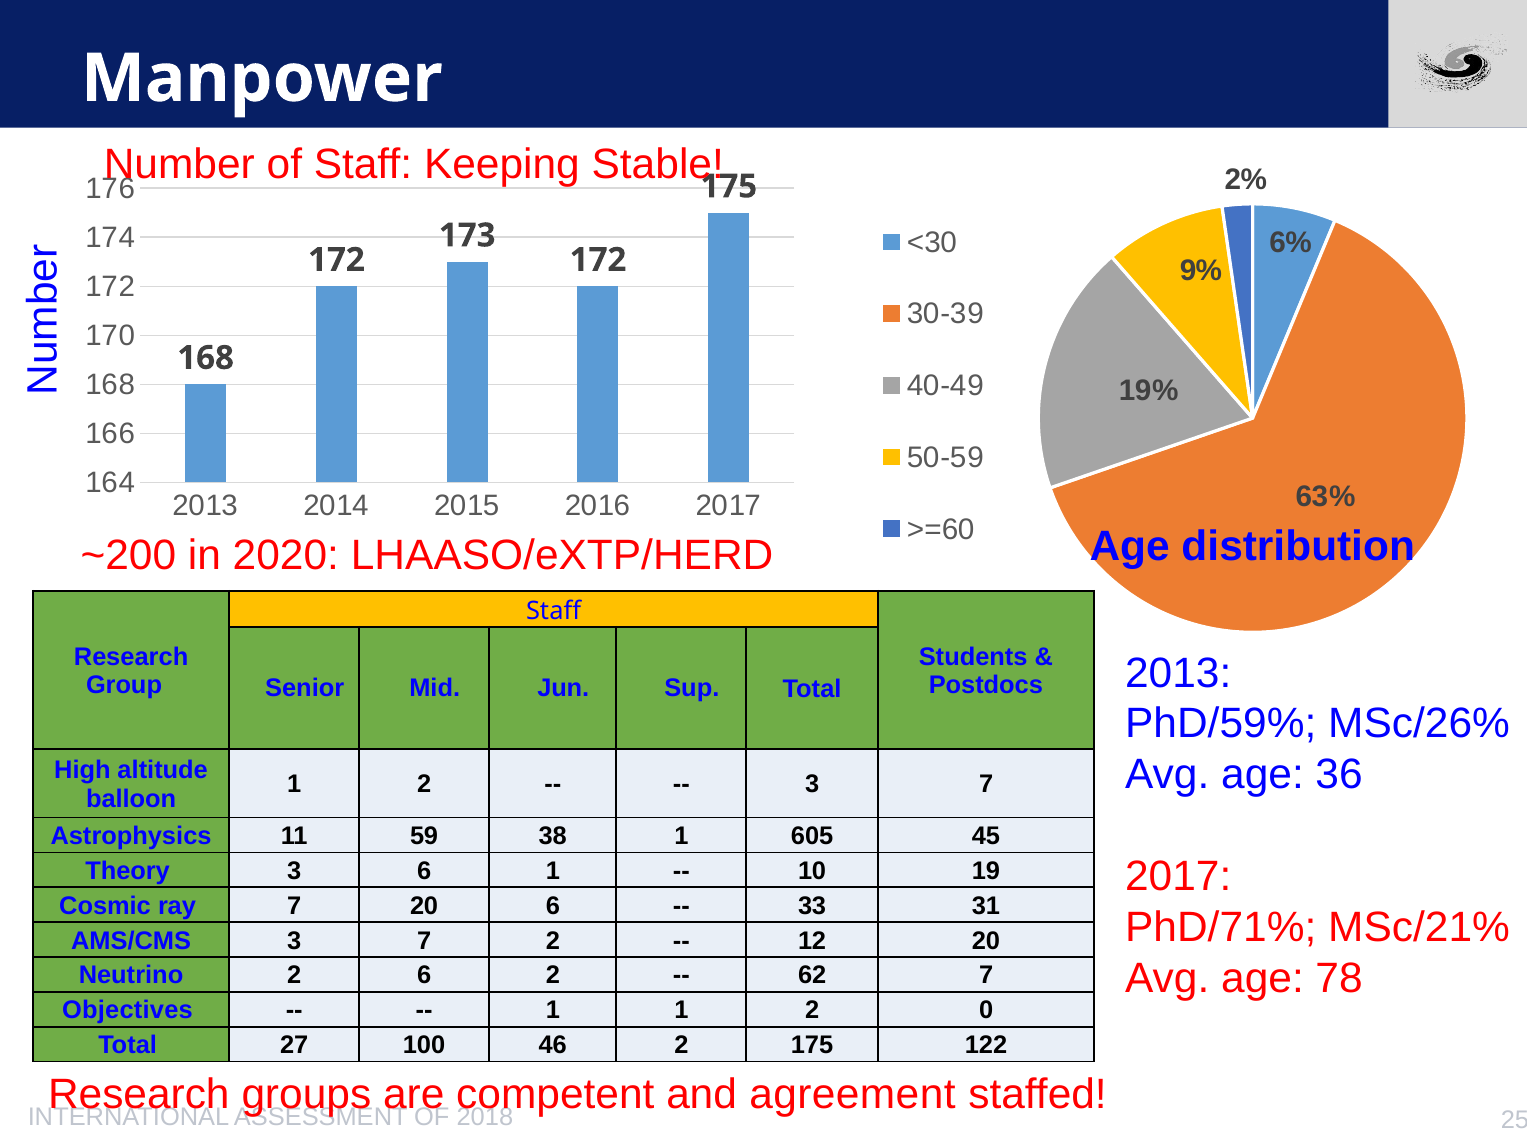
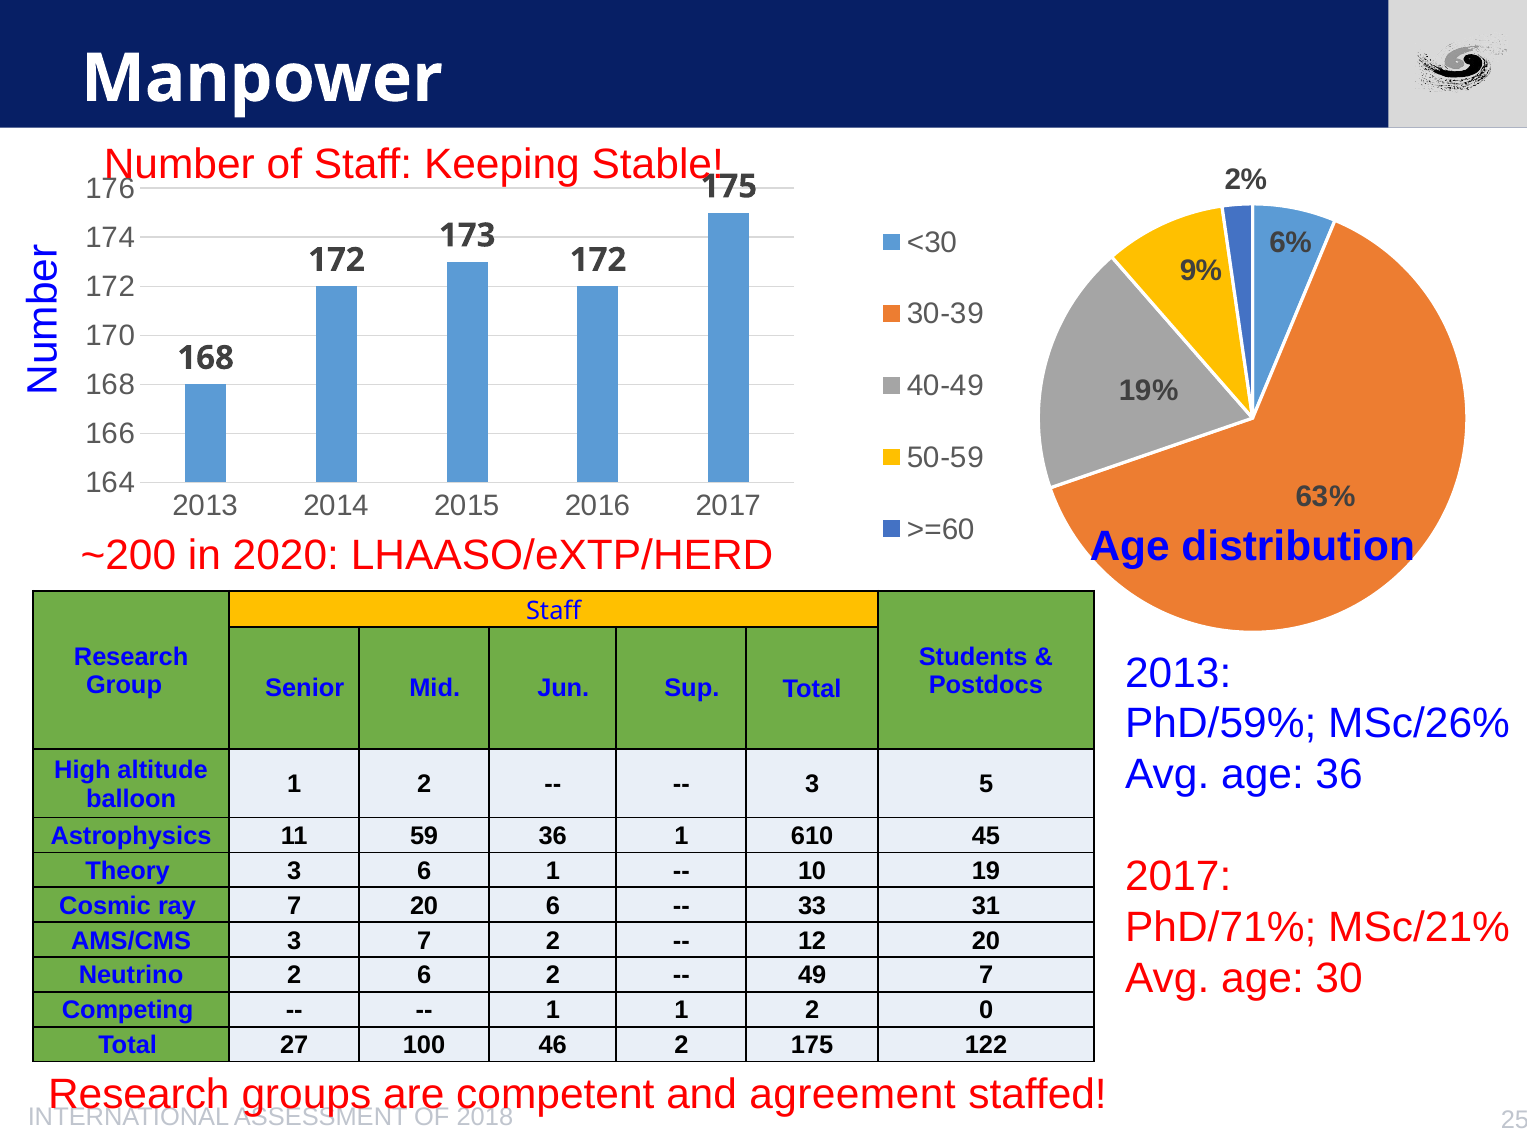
7 at (986, 785): 7 -> 5
59 38: 38 -> 36
605: 605 -> 610
78: 78 -> 30
62: 62 -> 49
Objectives: Objectives -> Competing
